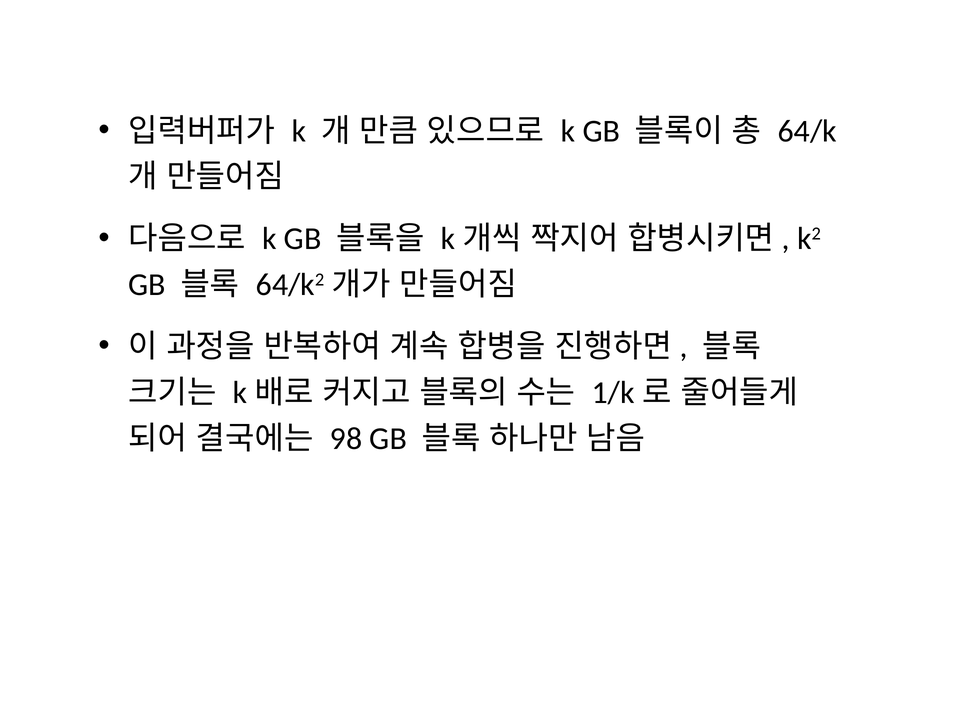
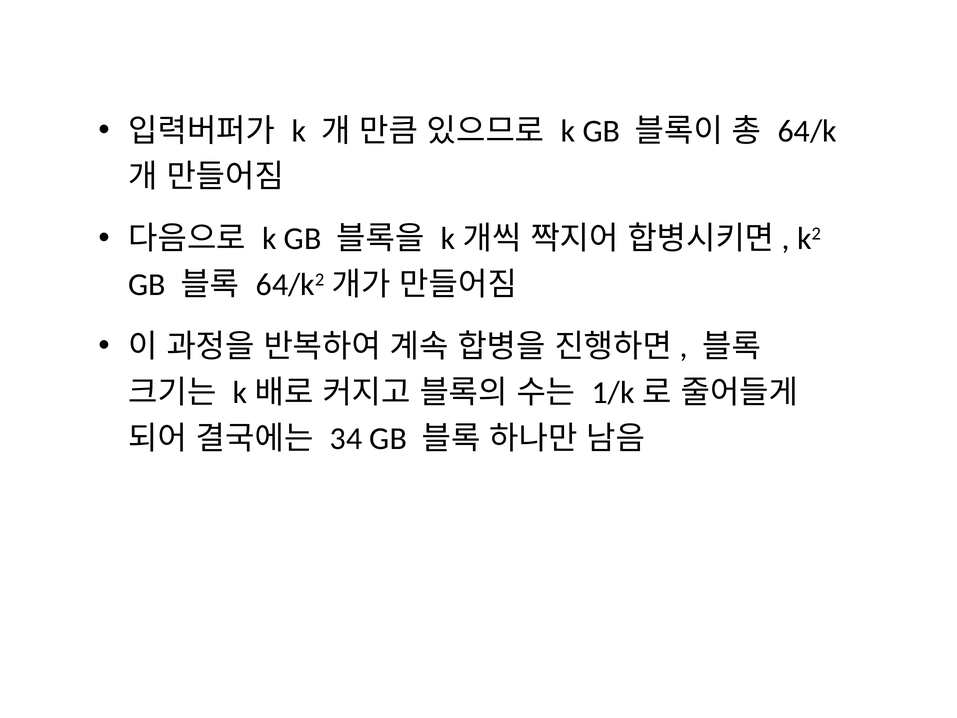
98: 98 -> 34
